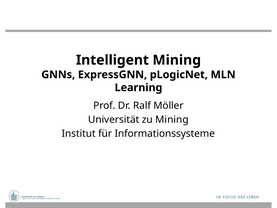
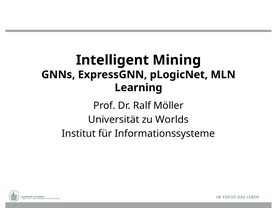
zu Mining: Mining -> Worlds
